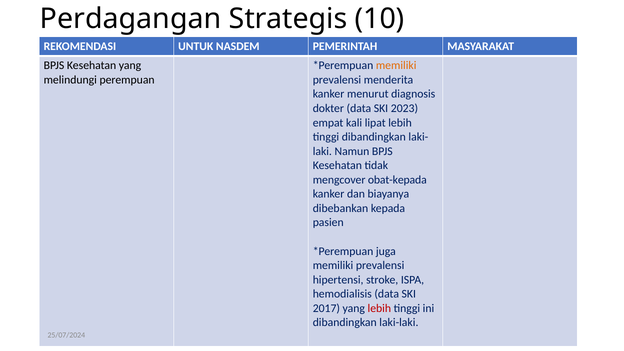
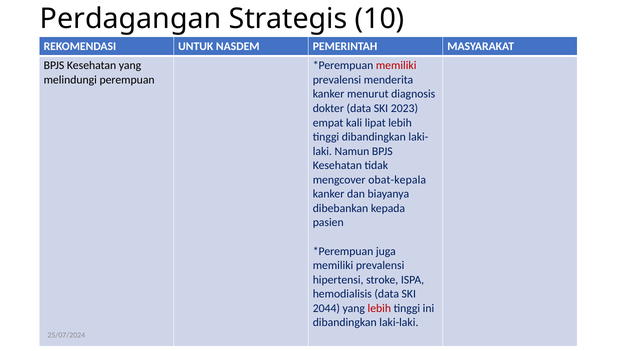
memiliki at (396, 66) colour: orange -> red
obat-kepada: obat-kepada -> obat-kepala
2017: 2017 -> 2044
